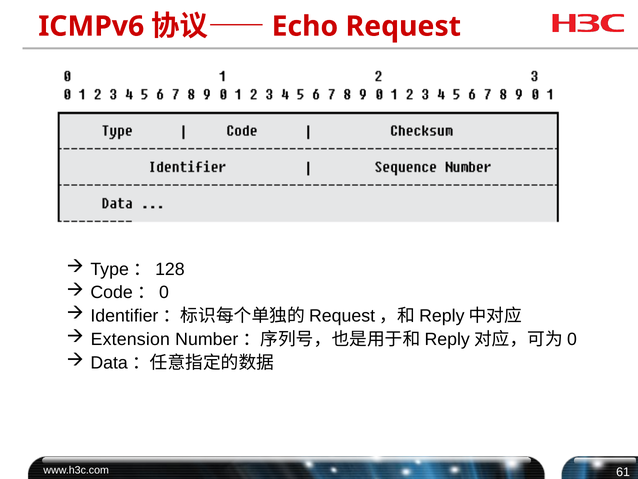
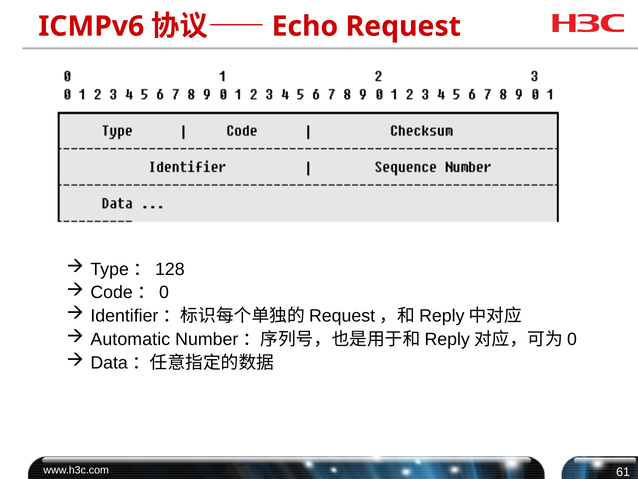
Extension: Extension -> Automatic
